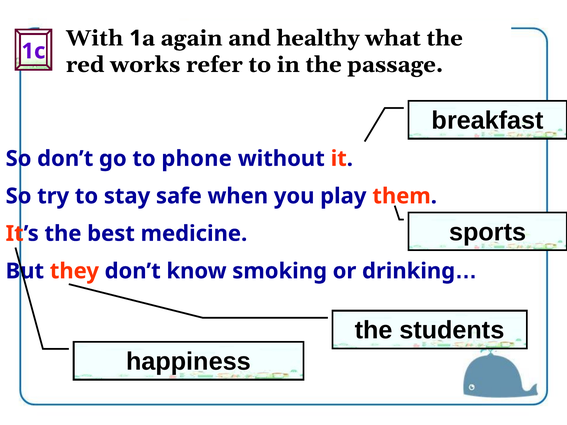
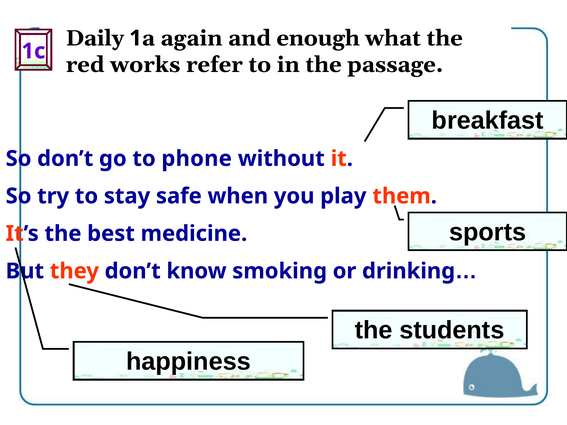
With: With -> Daily
healthy: healthy -> enough
